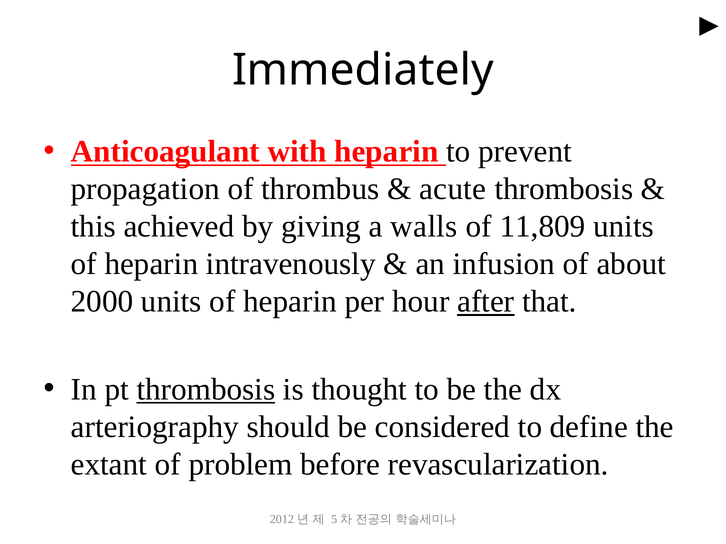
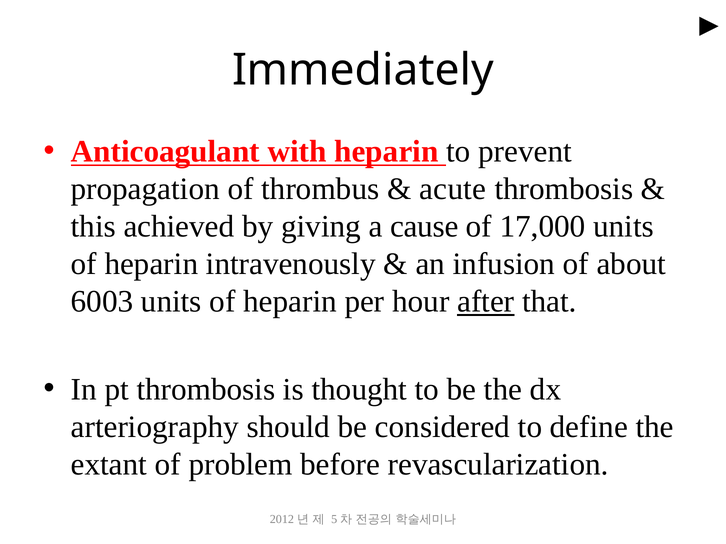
walls: walls -> cause
11,809: 11,809 -> 17,000
2000: 2000 -> 6003
thrombosis at (206, 390) underline: present -> none
